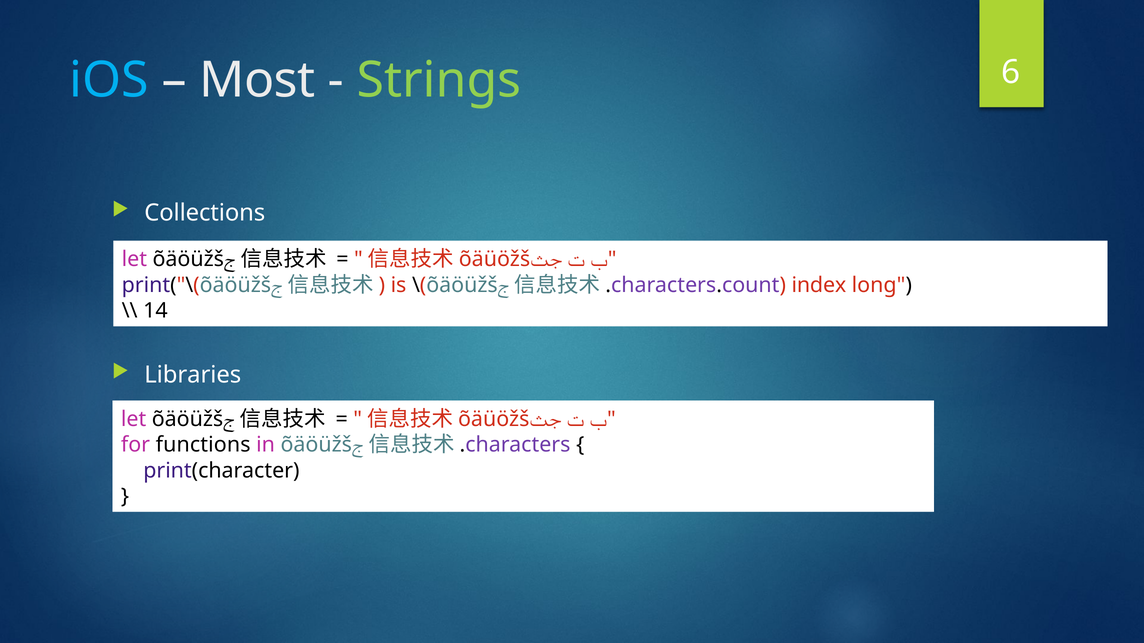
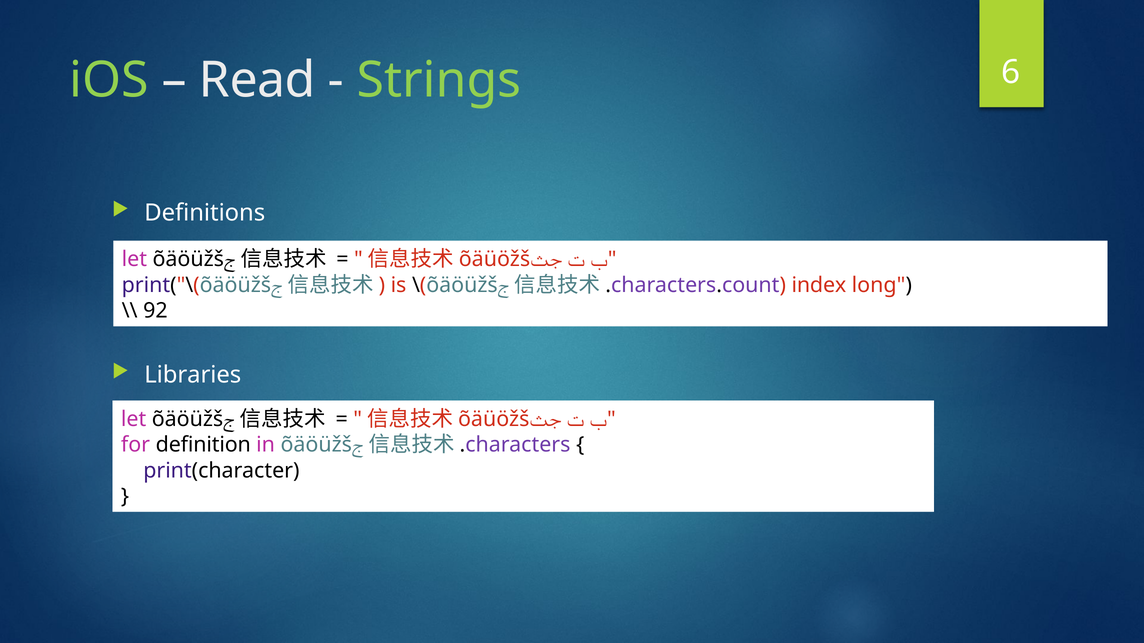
iOS colour: light blue -> light green
Most: Most -> Read
Collections: Collections -> Definitions
14: 14 -> 92
functions: functions -> definition
